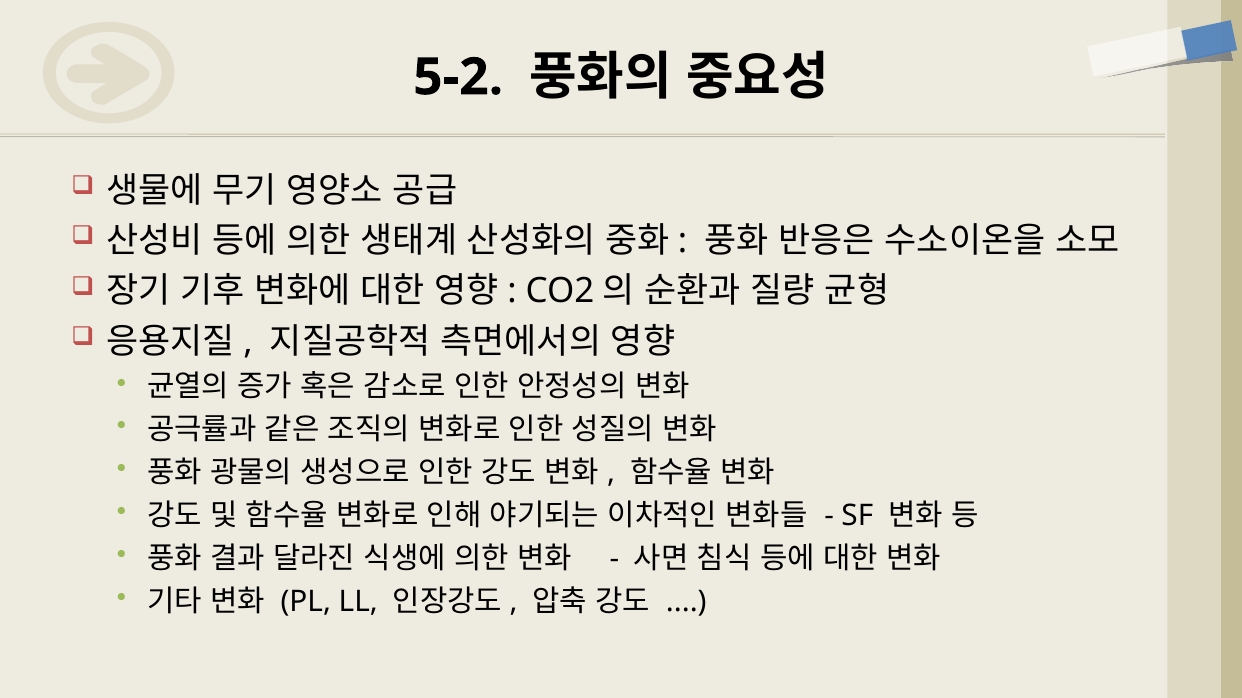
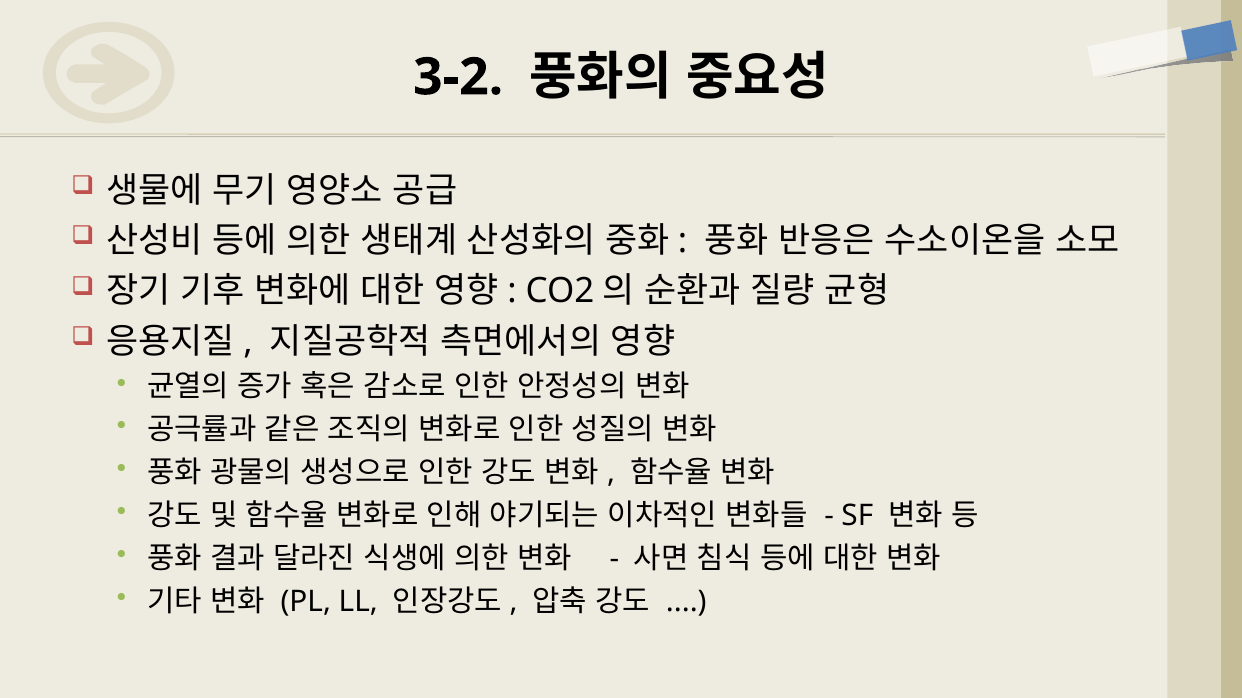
5-2: 5-2 -> 3-2
